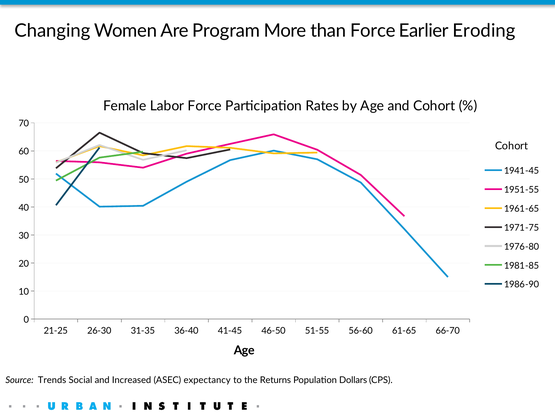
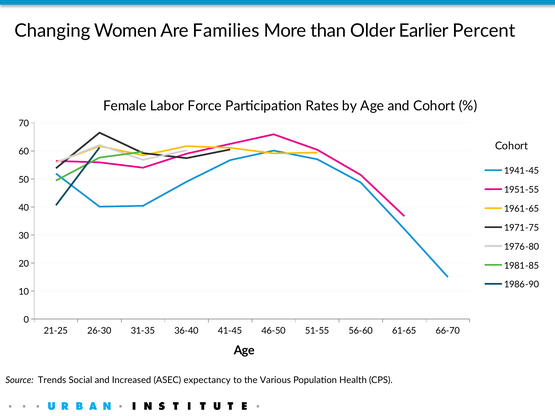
Program: Program -> Families
than Force: Force -> Older
Eroding: Eroding -> Percent
Returns: Returns -> Various
Dollars: Dollars -> Health
